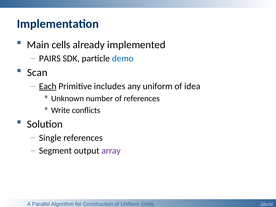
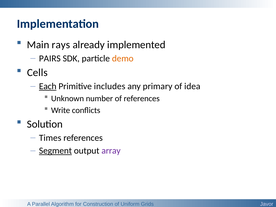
cells: cells -> rays
demo colour: blue -> orange
Scan: Scan -> Cells
any uniform: uniform -> primary
Single: Single -> Times
Segment underline: none -> present
